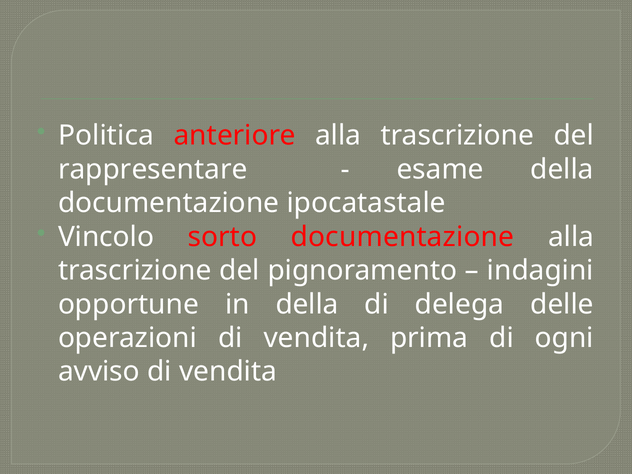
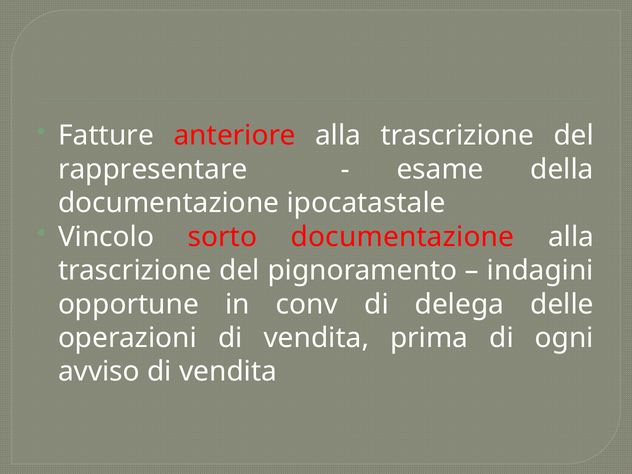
Politica: Politica -> Fatture
in della: della -> conv
